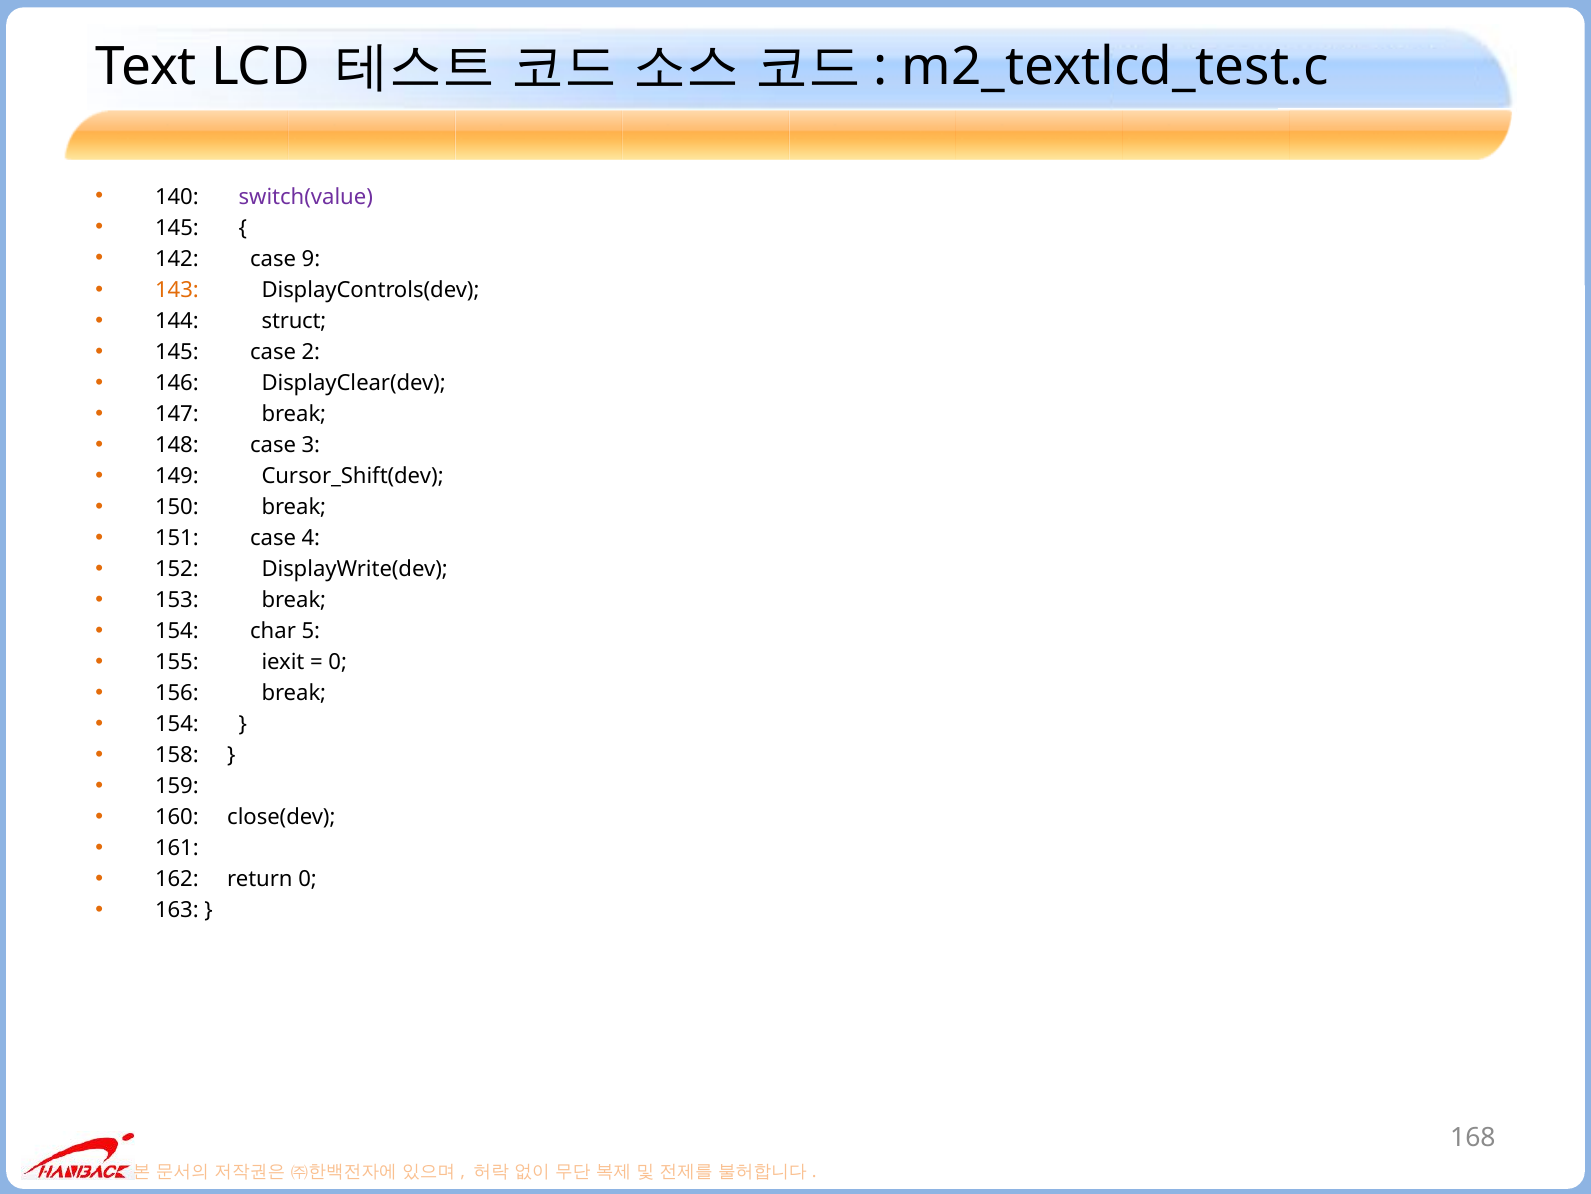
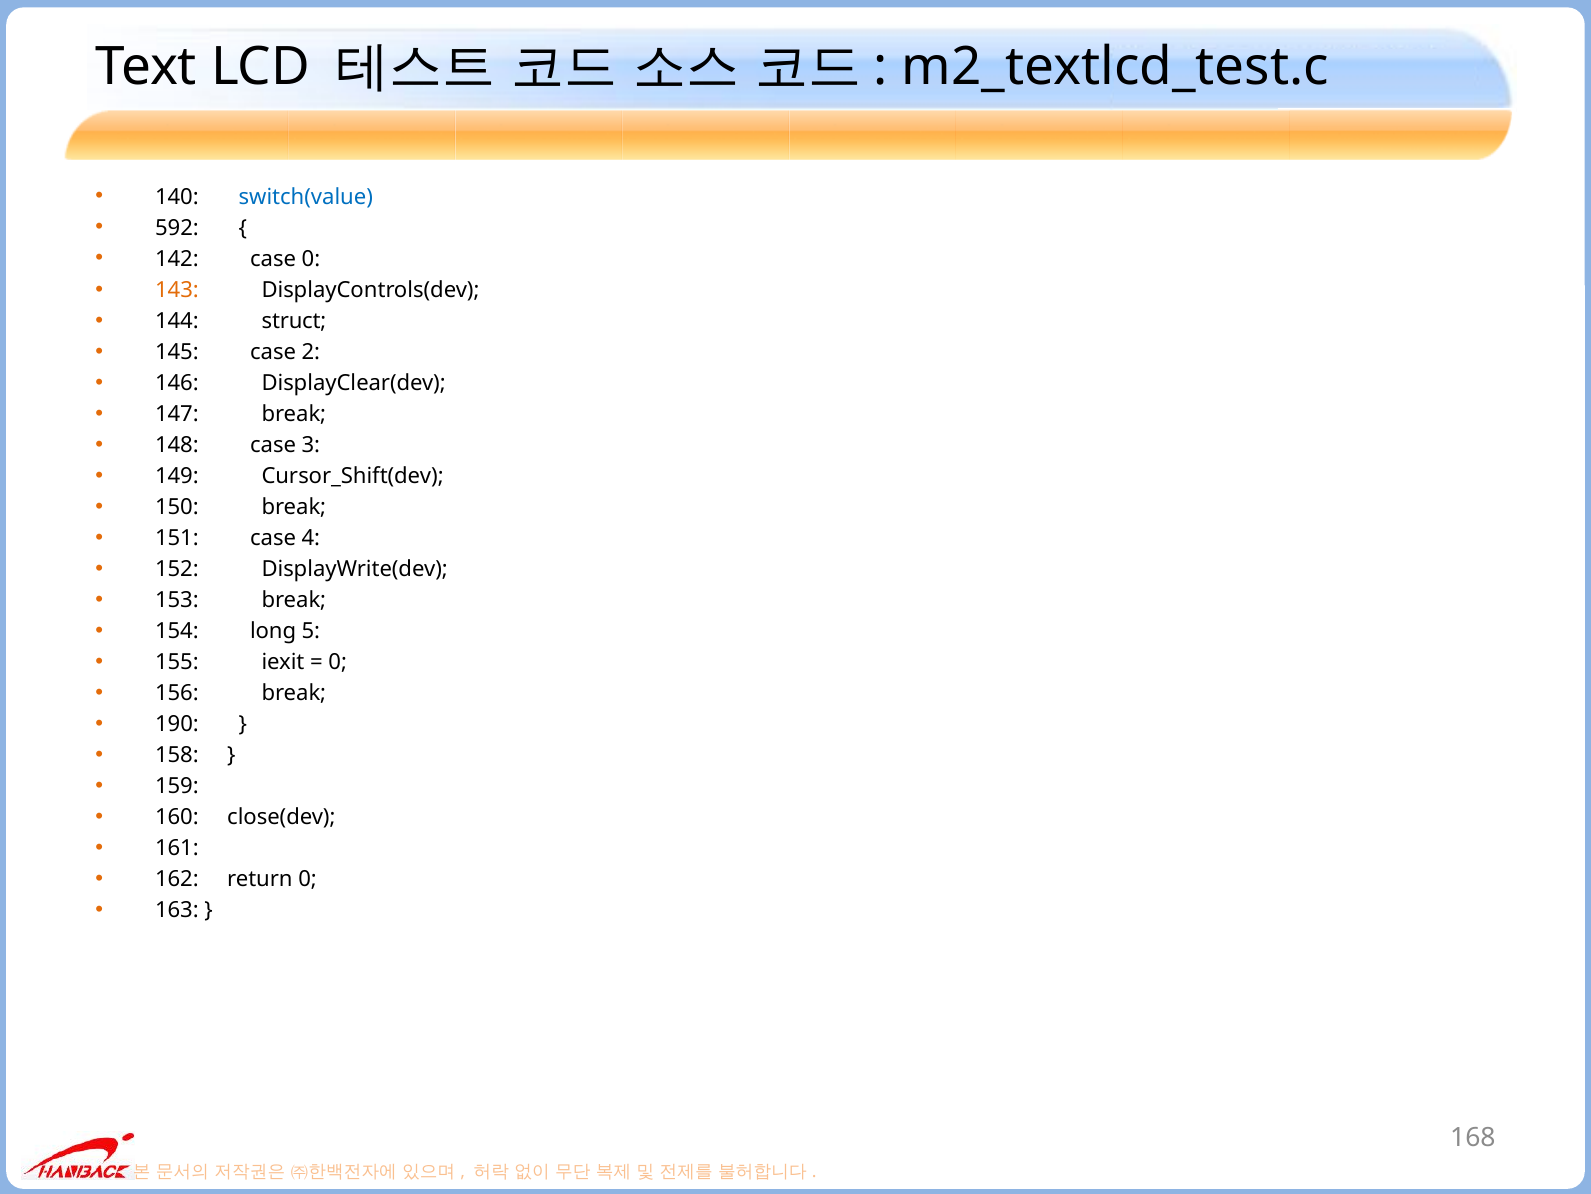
switch(value colour: purple -> blue
145 at (177, 228): 145 -> 592
case 9: 9 -> 0
char: char -> long
154 at (177, 724): 154 -> 190
